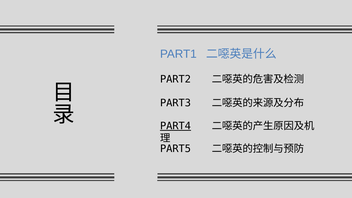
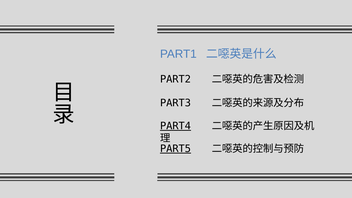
PART5 underline: none -> present
